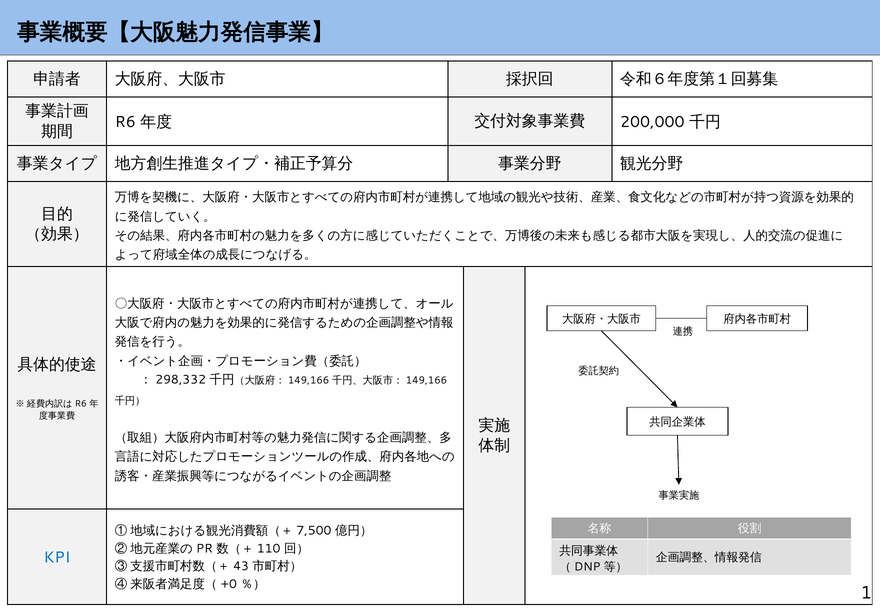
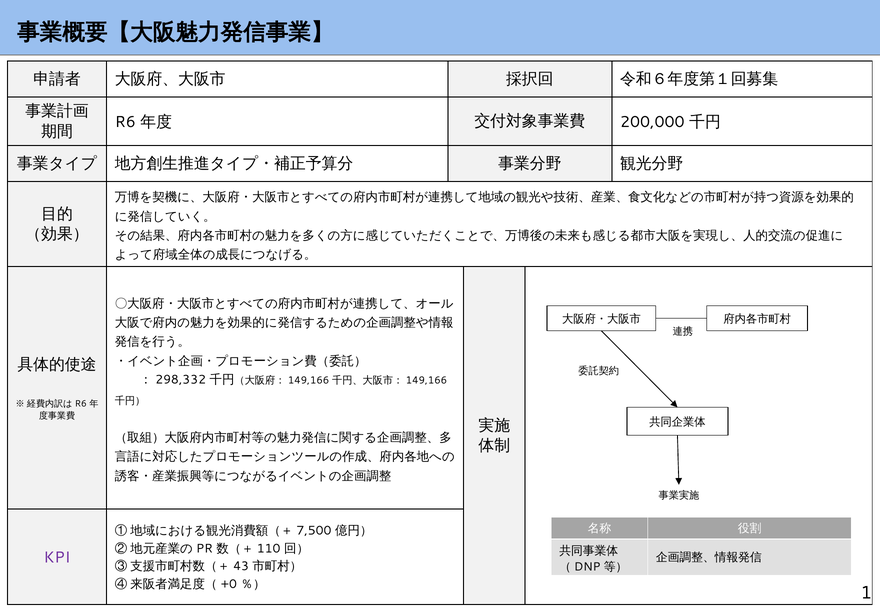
KPI colour: blue -> purple
